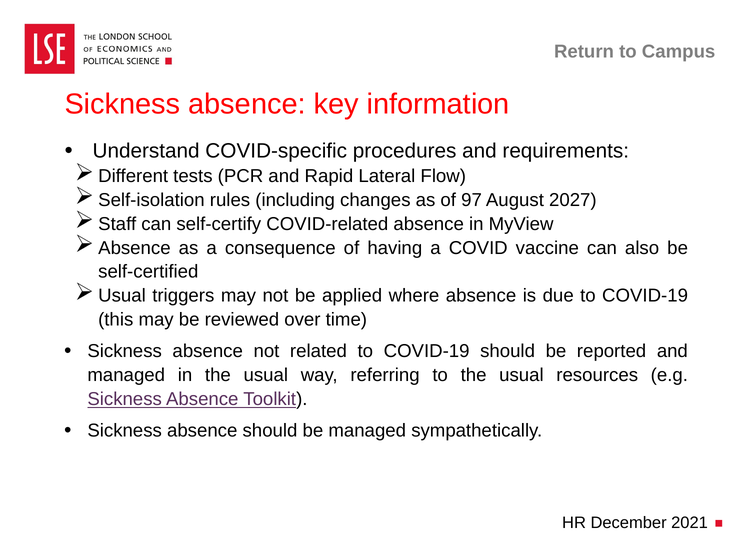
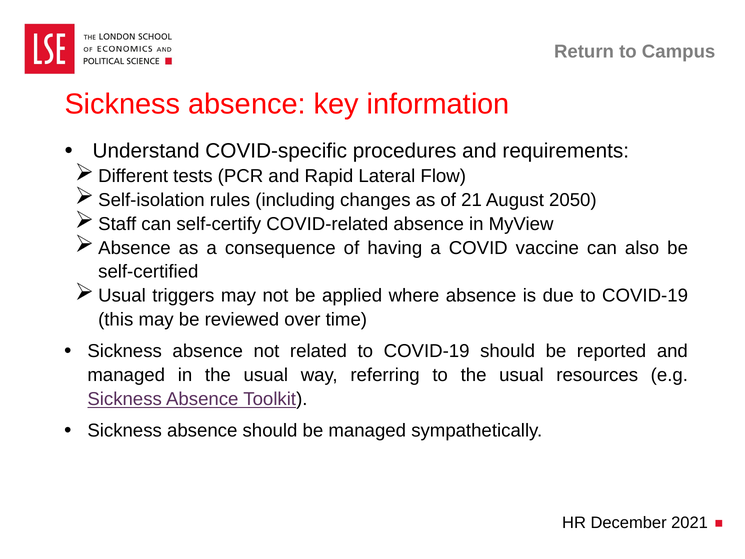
97: 97 -> 21
2027: 2027 -> 2050
